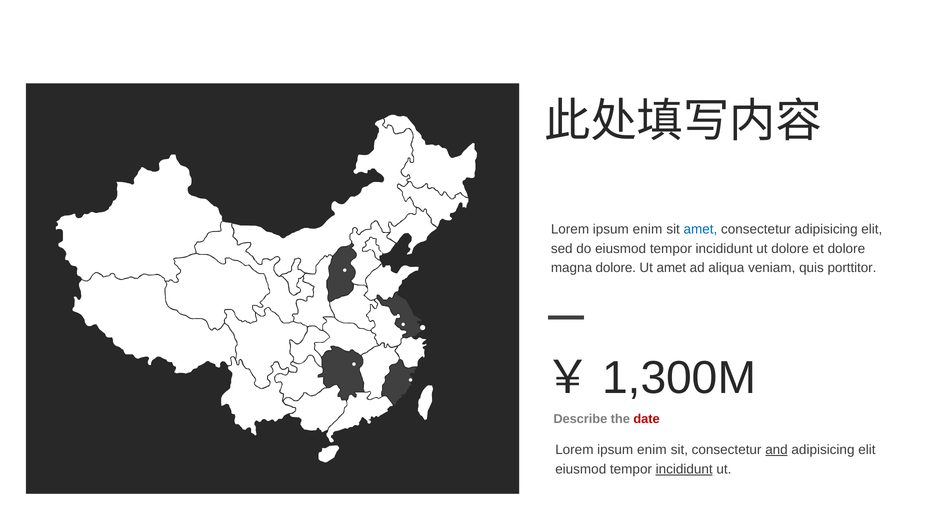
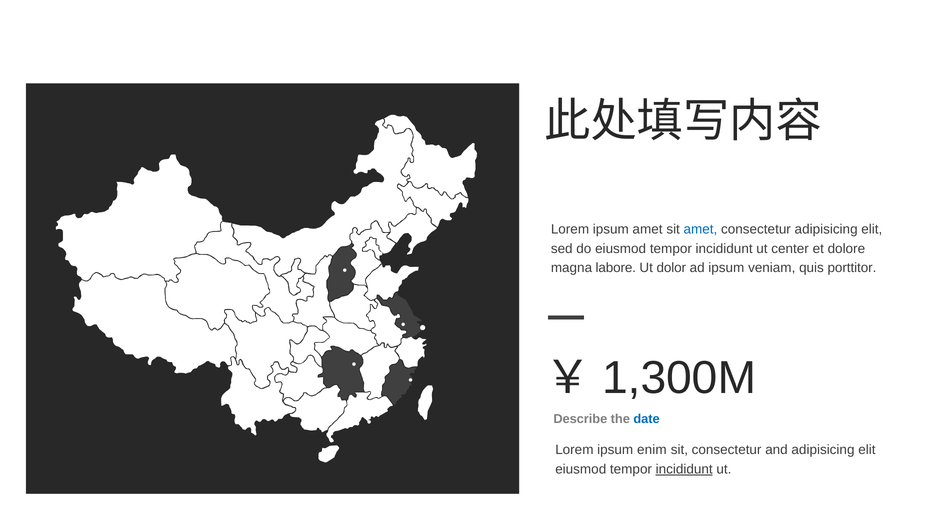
enim at (647, 229): enim -> amet
ut dolore: dolore -> center
magna dolore: dolore -> labore
Ut amet: amet -> dolor
ad aliqua: aliqua -> ipsum
date colour: red -> blue
and underline: present -> none
